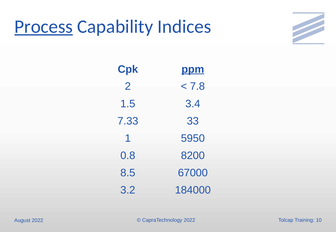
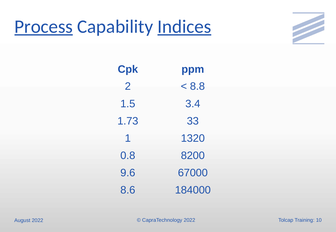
Indices underline: none -> present
ppm underline: present -> none
7.8: 7.8 -> 8.8
7.33: 7.33 -> 1.73
5950: 5950 -> 1320
8.5: 8.5 -> 9.6
3.2: 3.2 -> 8.6
